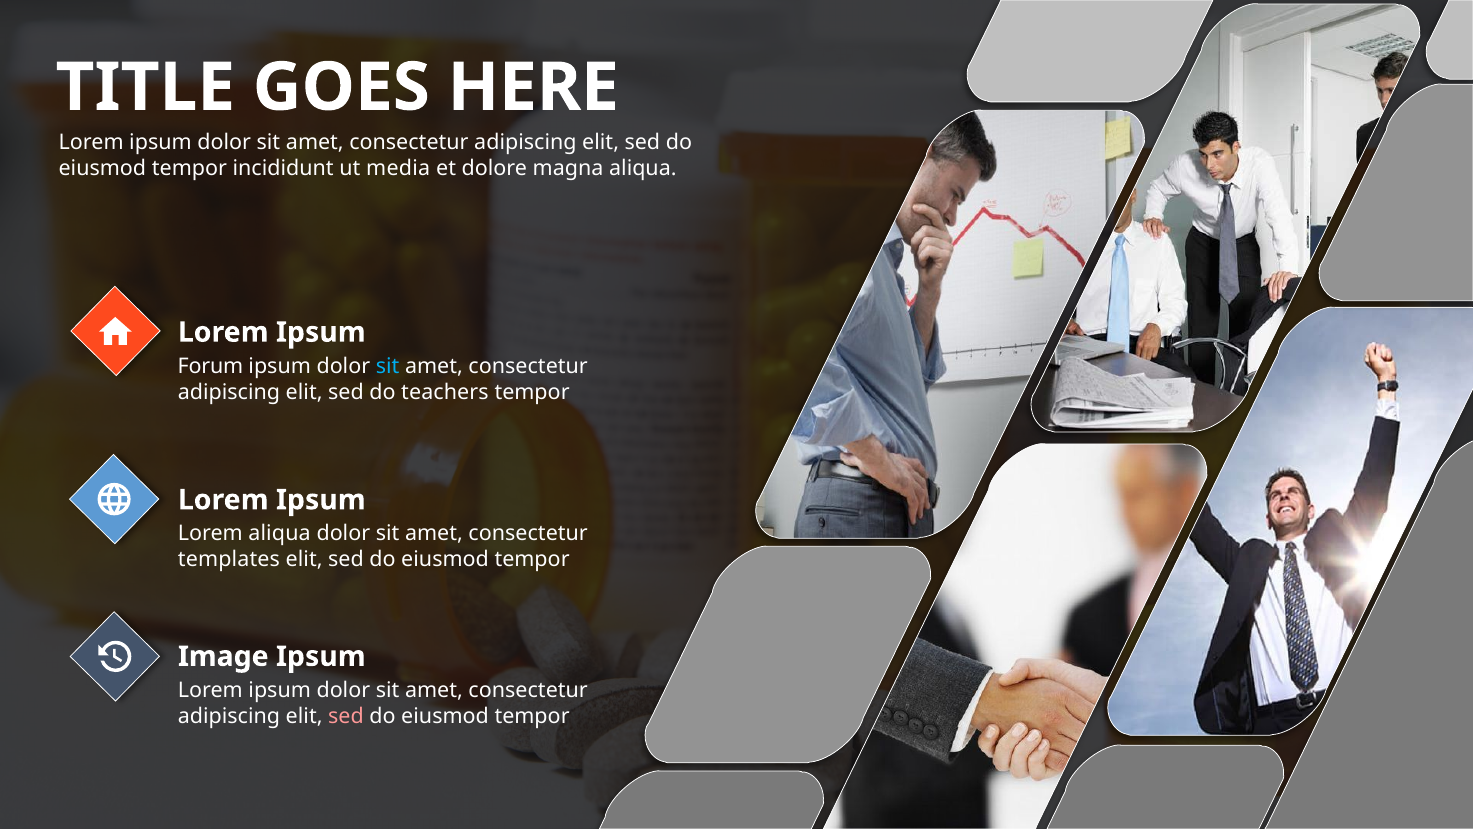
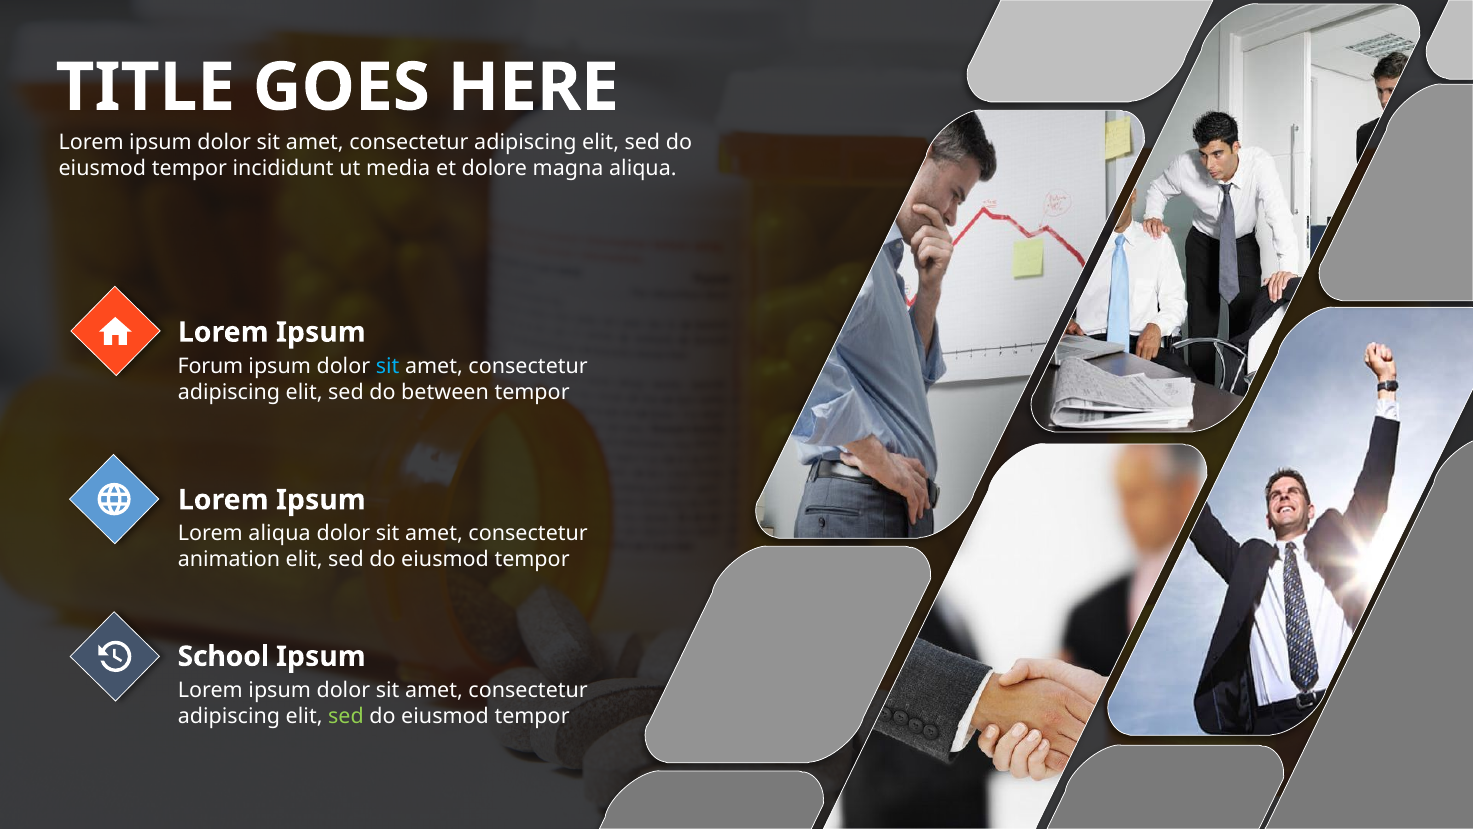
teachers: teachers -> between
templates: templates -> animation
Image: Image -> School
sed at (346, 716) colour: pink -> light green
